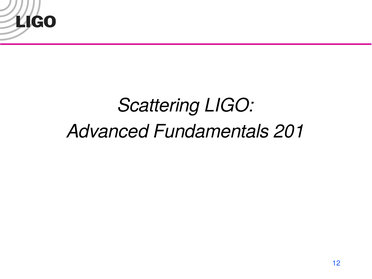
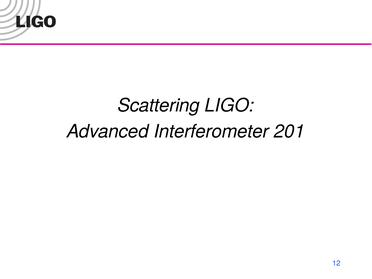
Fundamentals: Fundamentals -> Interferometer
